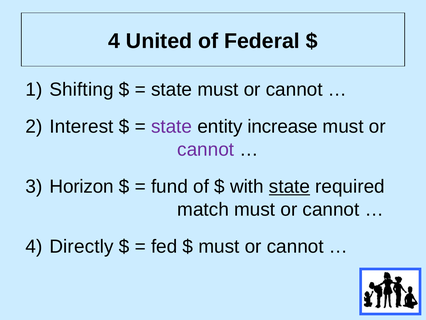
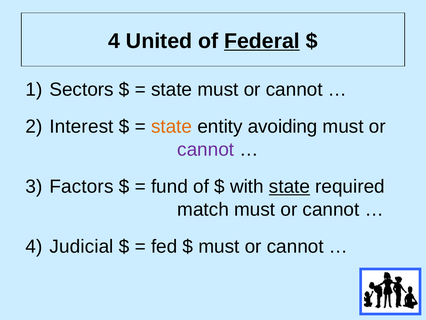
Federal underline: none -> present
Shifting: Shifting -> Sectors
state at (172, 127) colour: purple -> orange
increase: increase -> avoiding
Horizon: Horizon -> Factors
Directly: Directly -> Judicial
